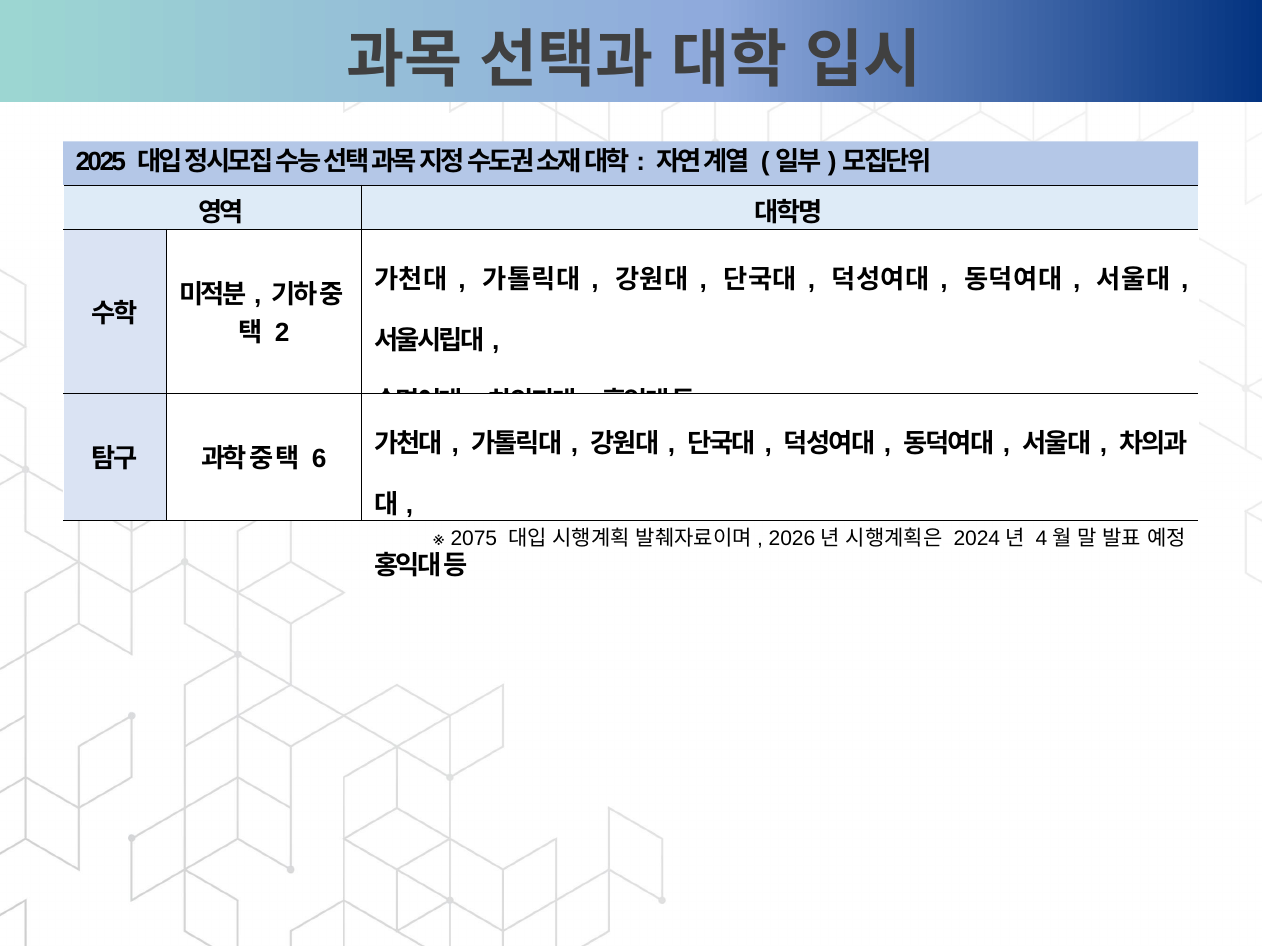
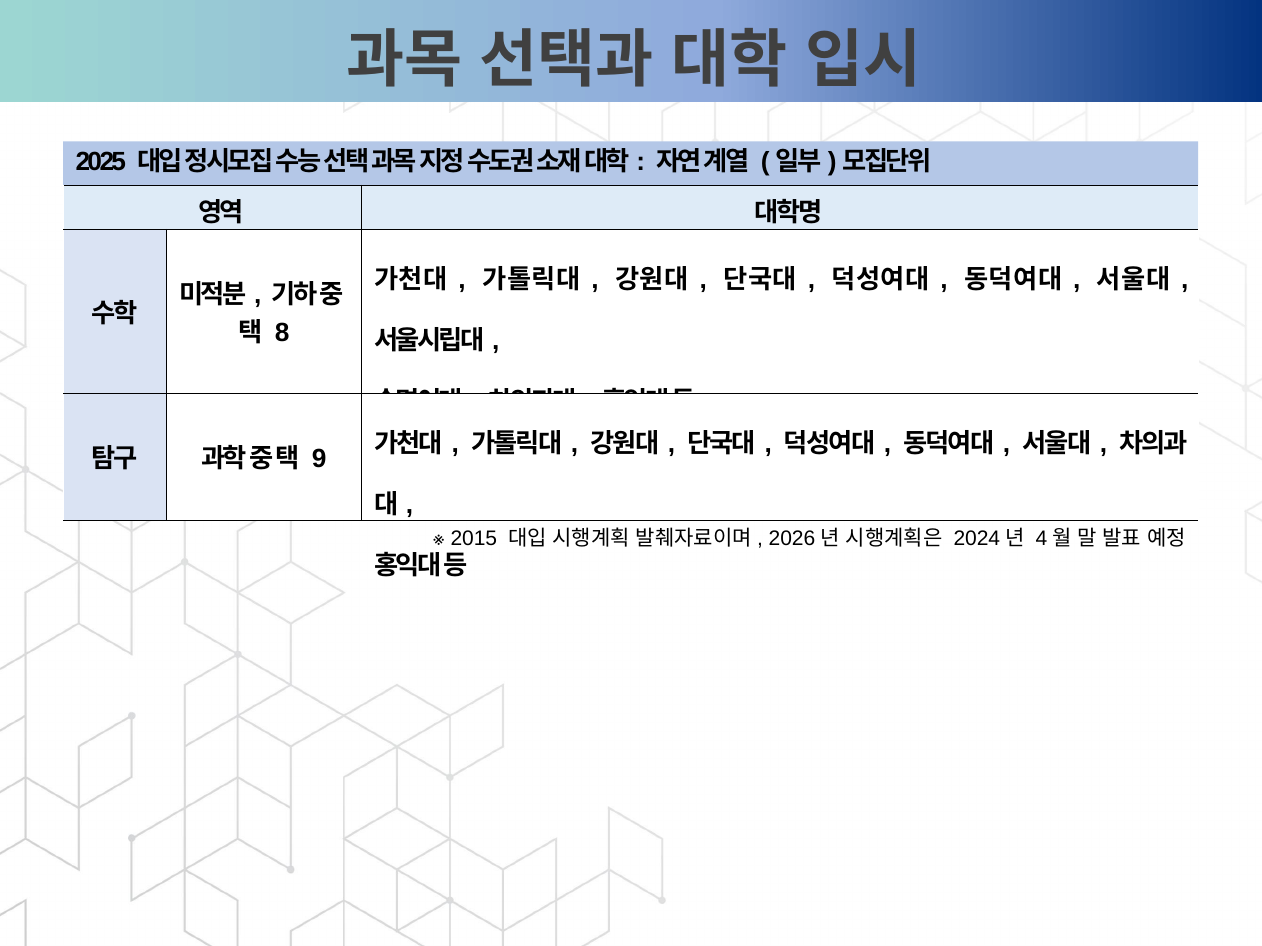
2: 2 -> 8
6: 6 -> 9
2075: 2075 -> 2015
